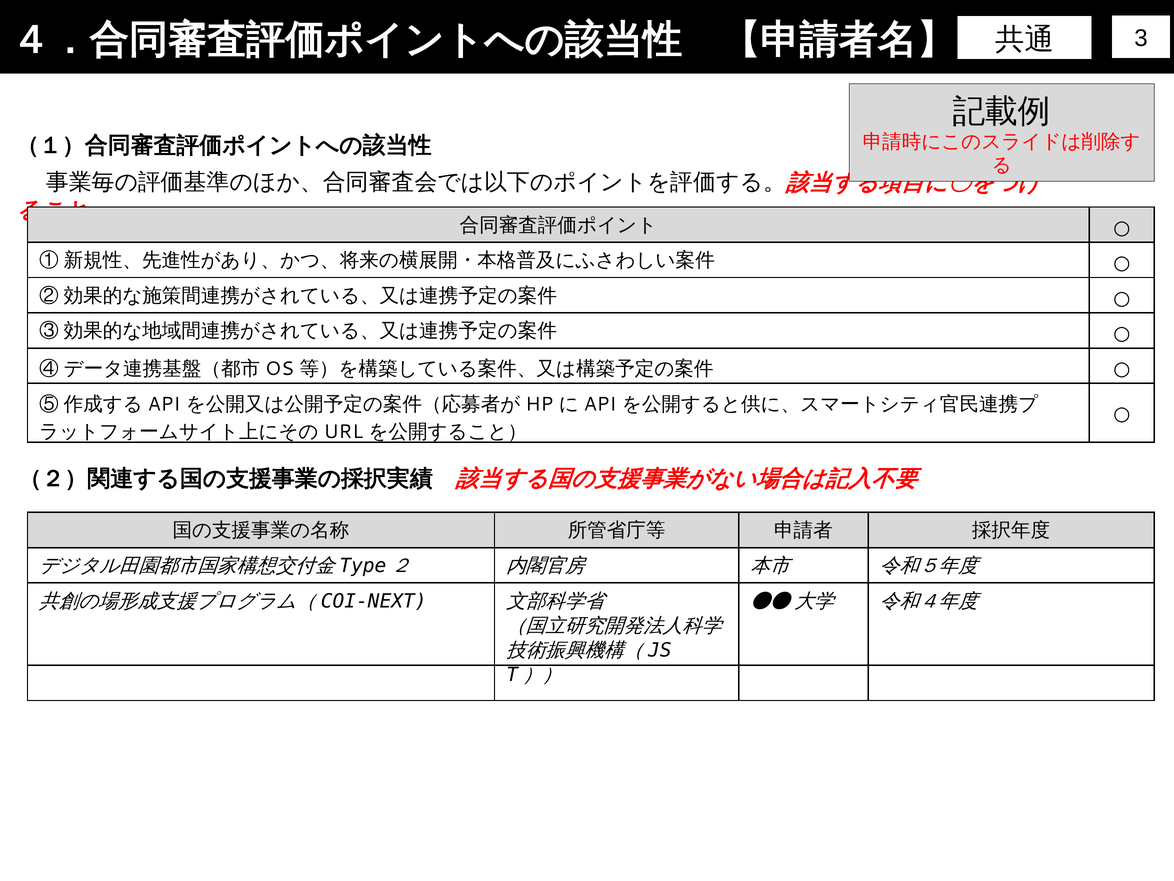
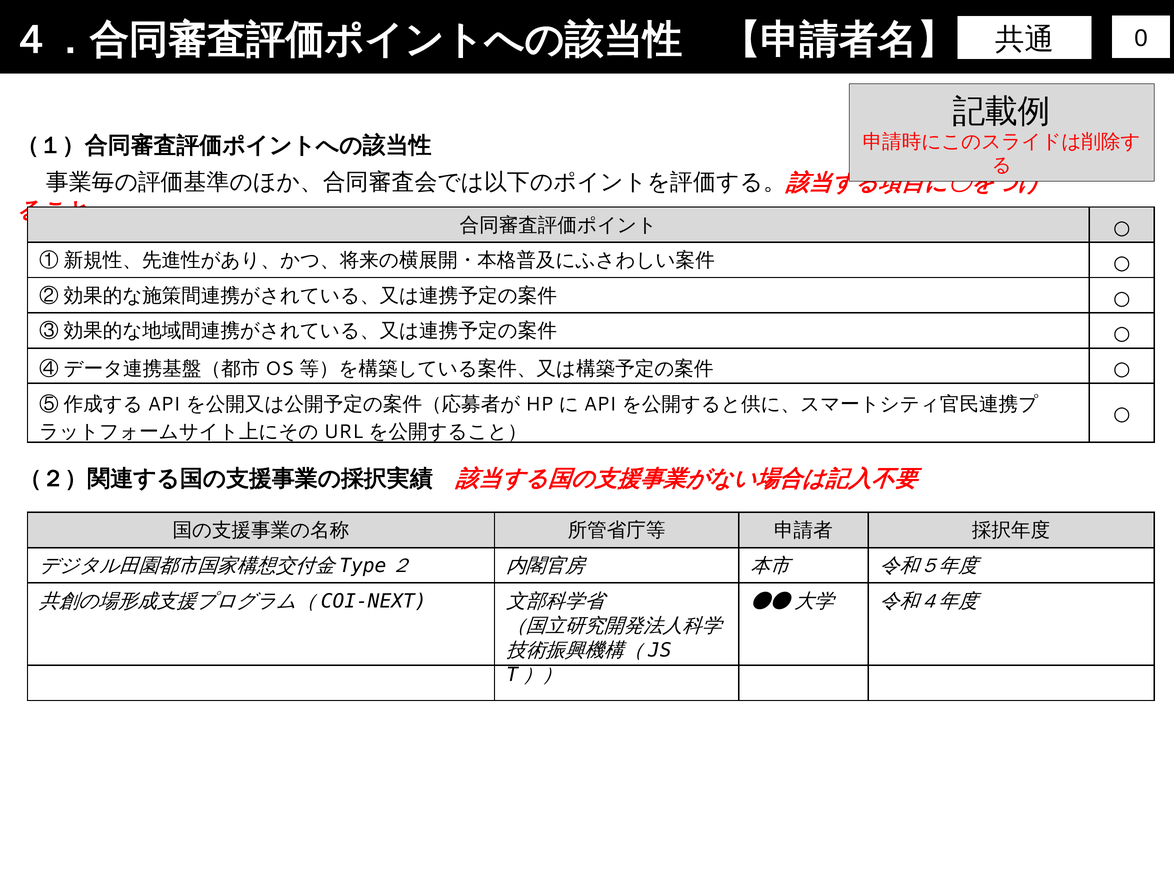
3: 3 -> 0
